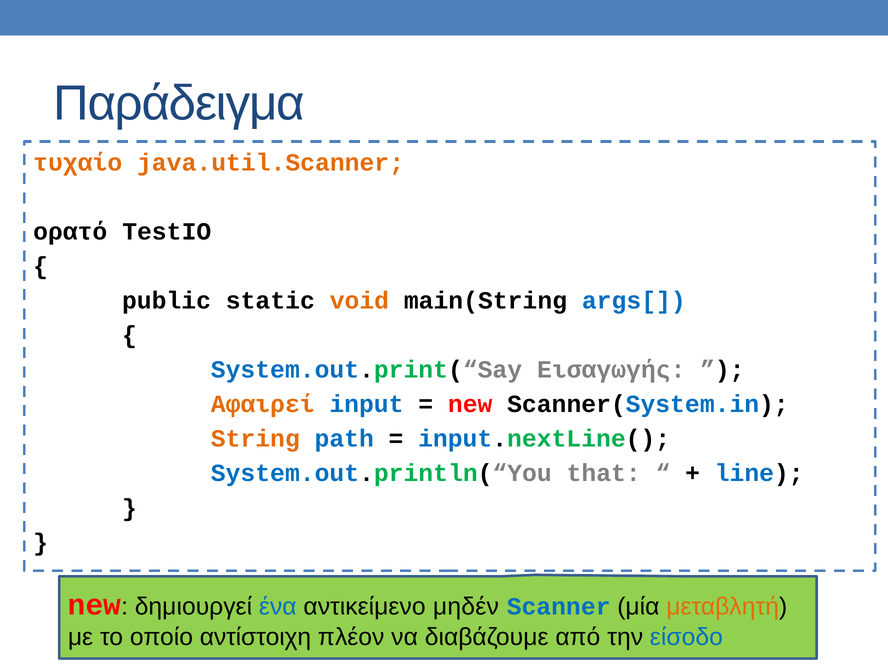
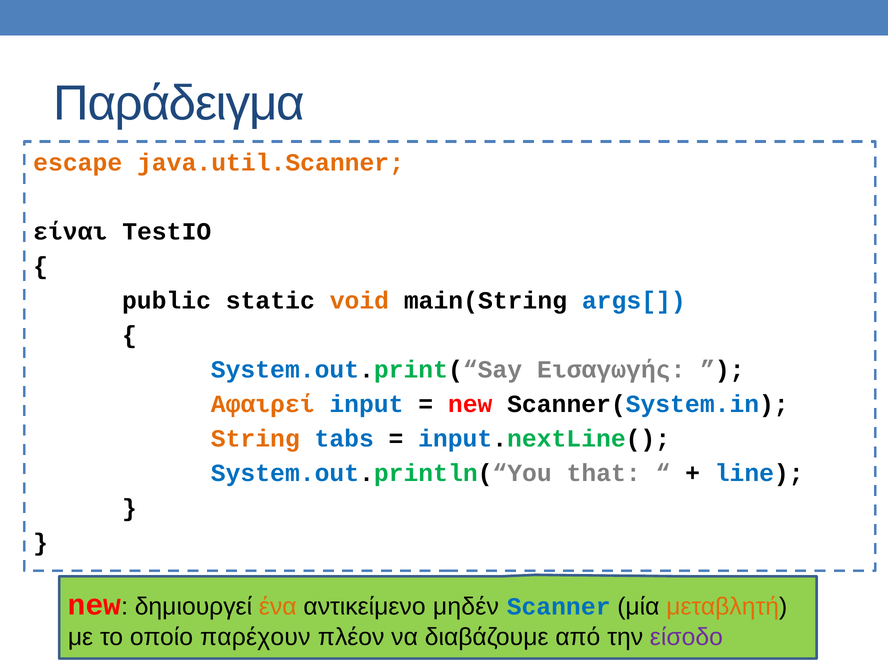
τυχαίο: τυχαίο -> escape
ορατό: ορατό -> είναι
path: path -> tabs
ένα colour: blue -> orange
αντίστοιχη: αντίστοιχη -> παρέχουν
είσοδο colour: blue -> purple
